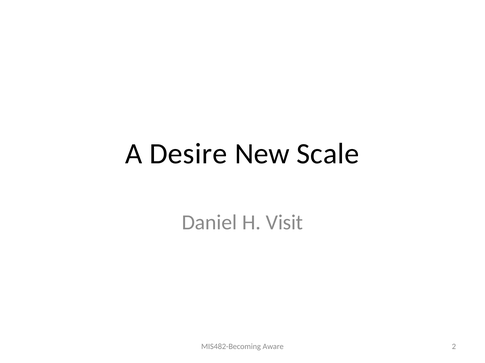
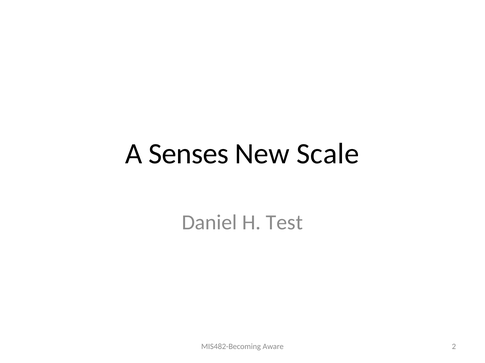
Desire: Desire -> Senses
Visit: Visit -> Test
